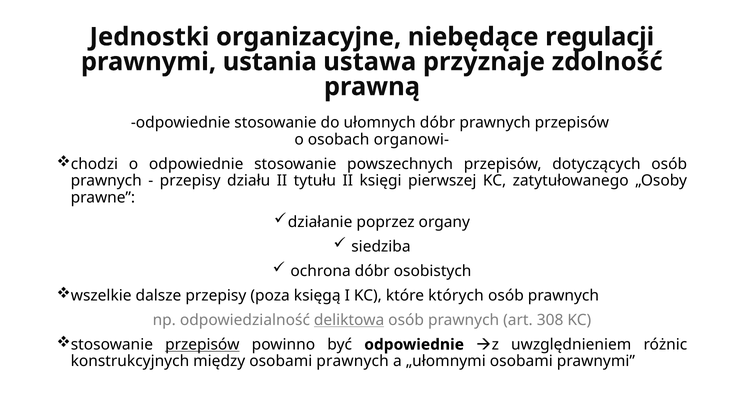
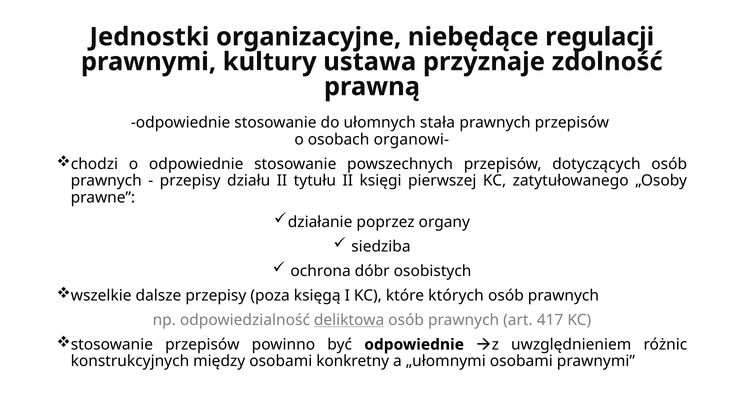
ustania: ustania -> kultury
ułomnych dóbr: dóbr -> stała
308: 308 -> 417
przepisów at (202, 344) underline: present -> none
osobami prawnych: prawnych -> konkretny
